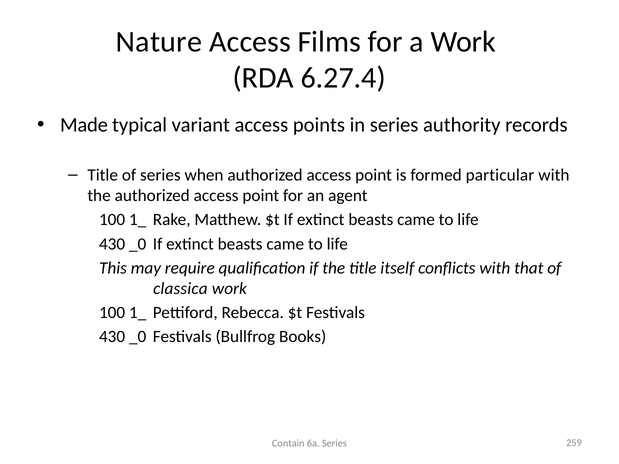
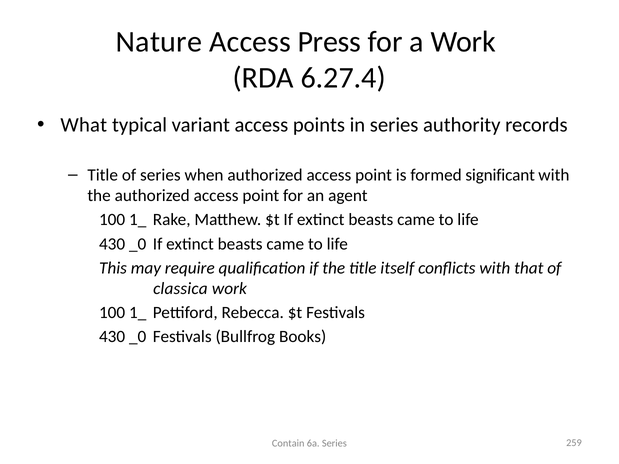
Films: Films -> Press
Made: Made -> What
particular: particular -> significant
